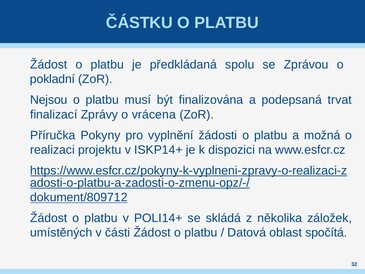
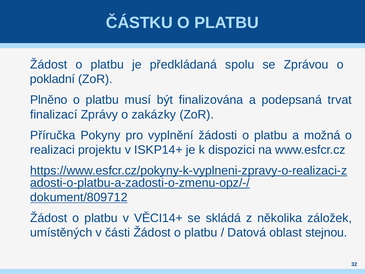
Nejsou: Nejsou -> Plněno
vrácena: vrácena -> zakázky
POLI14+: POLI14+ -> VĚCI14+
spočítá: spočítá -> stejnou
